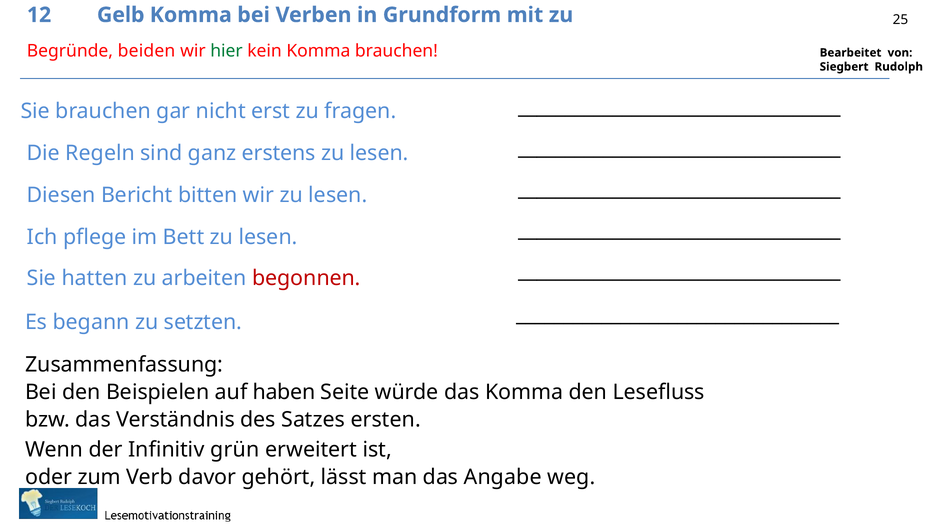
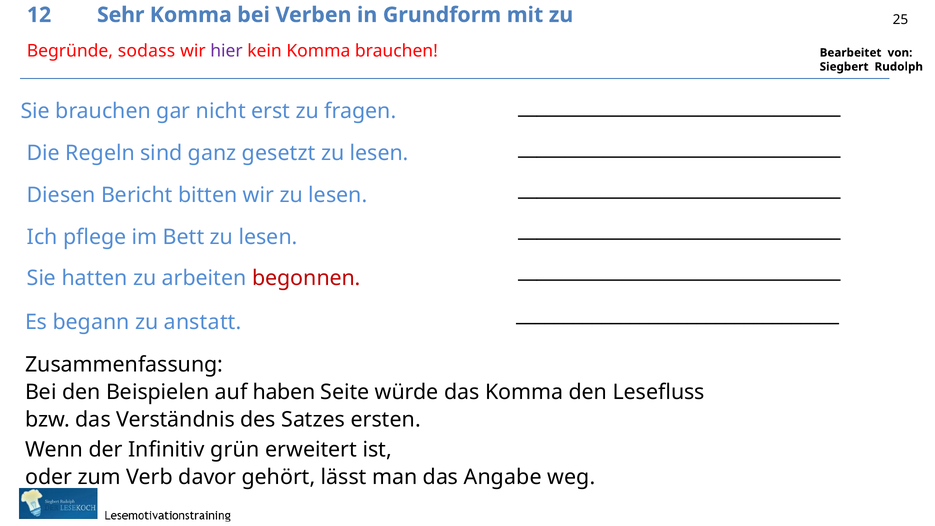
Gelb: Gelb -> Sehr
beiden: beiden -> sodass
hier colour: green -> purple
erstens: erstens -> gesetzt
setzten: setzten -> anstatt
